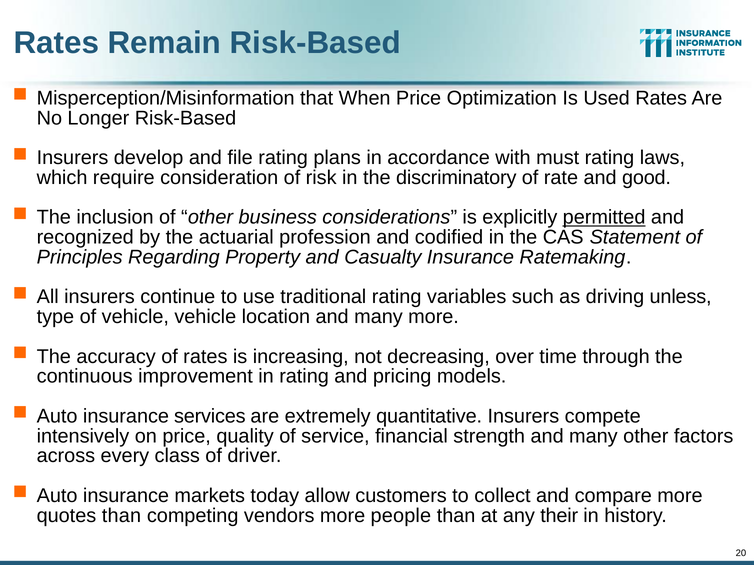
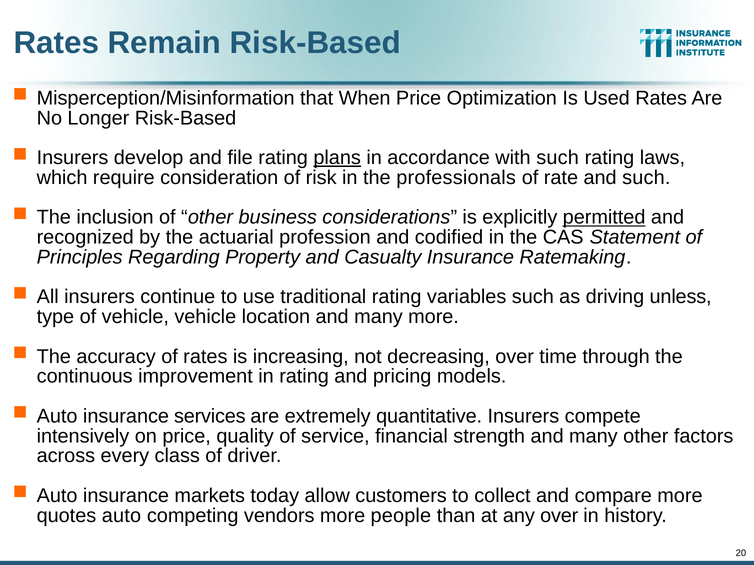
plans underline: none -> present
with must: must -> such
discriminatory: discriminatory -> professionals
and good: good -> such
quotes than: than -> auto
any their: their -> over
